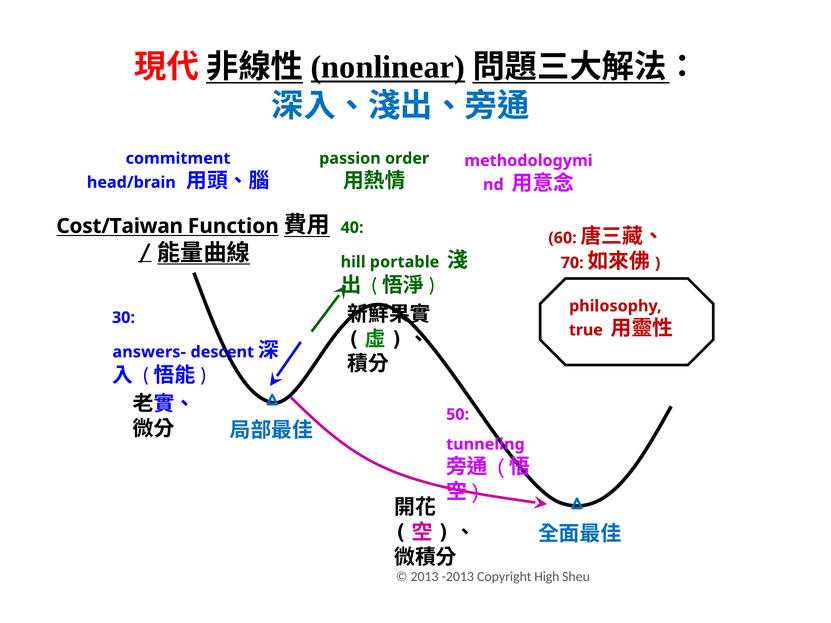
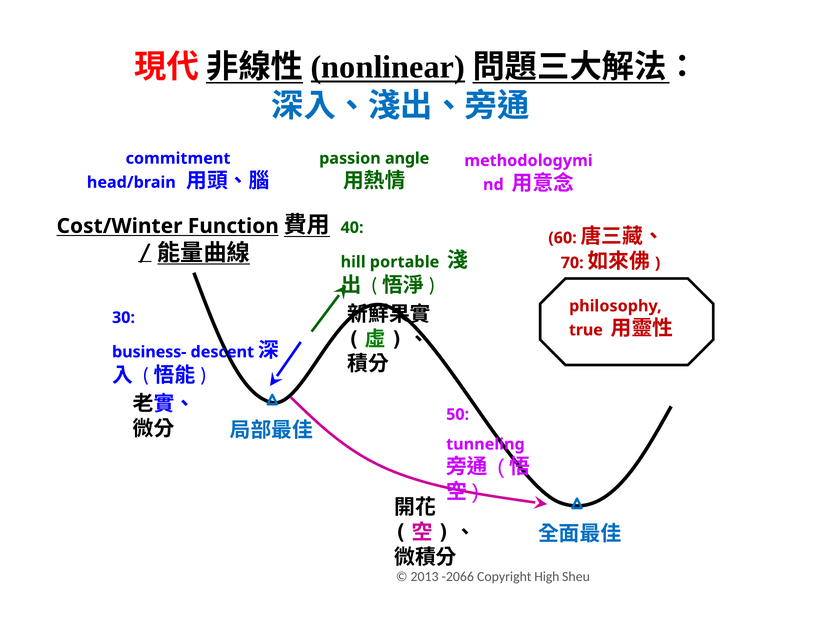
order: order -> angle
Cost/Taiwan: Cost/Taiwan -> Cost/Winter
answers-: answers- -> business-
-2013: -2013 -> -2066
